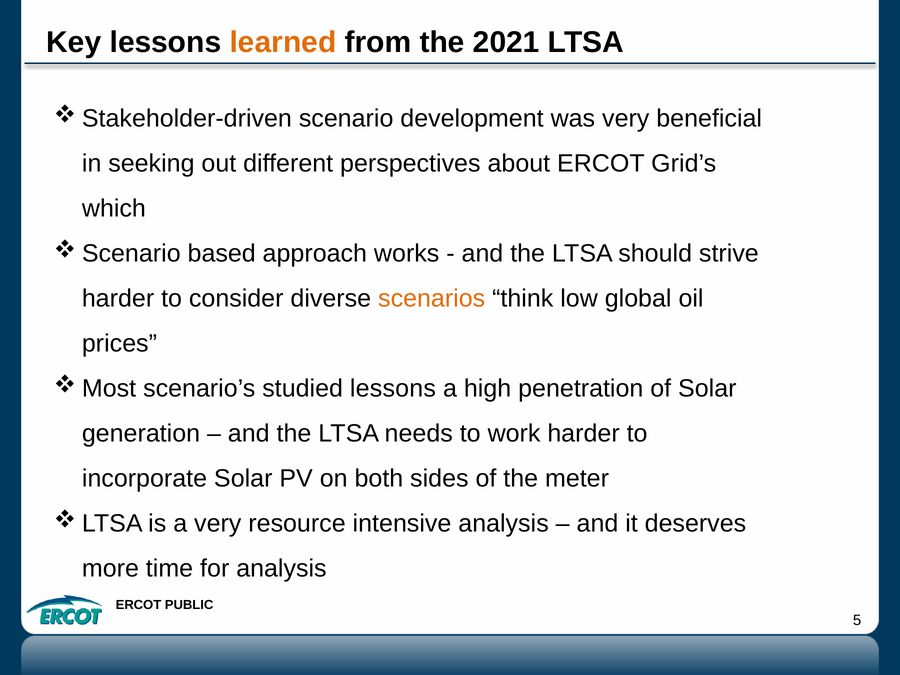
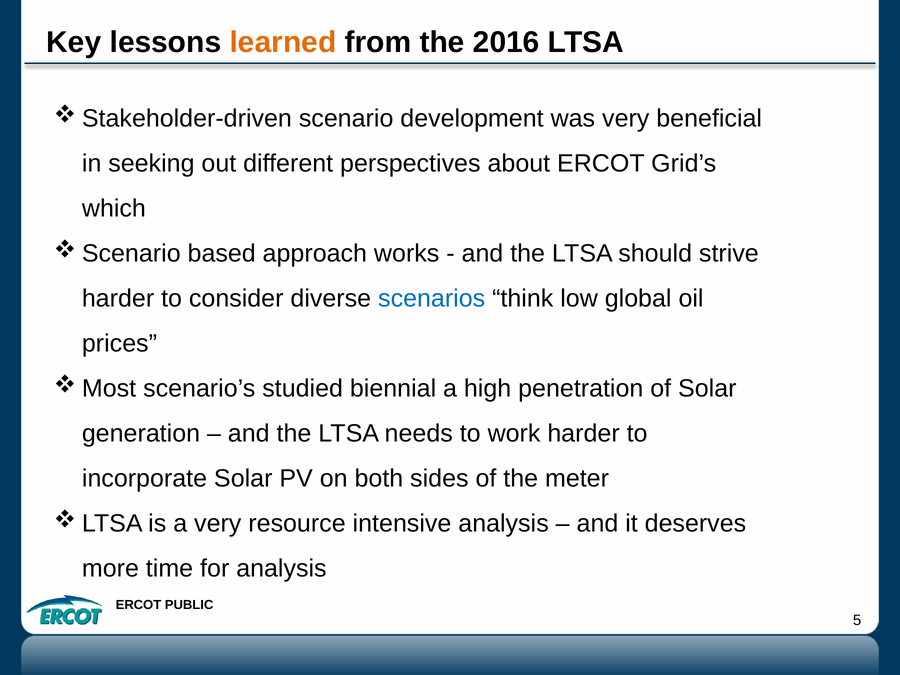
2021: 2021 -> 2016
scenarios colour: orange -> blue
studied lessons: lessons -> biennial
